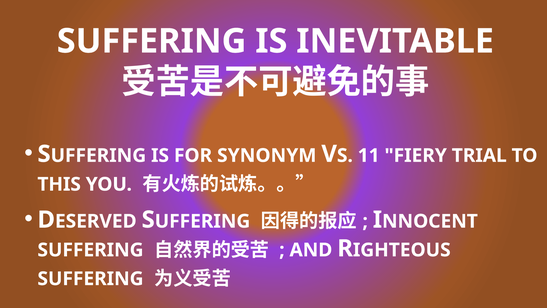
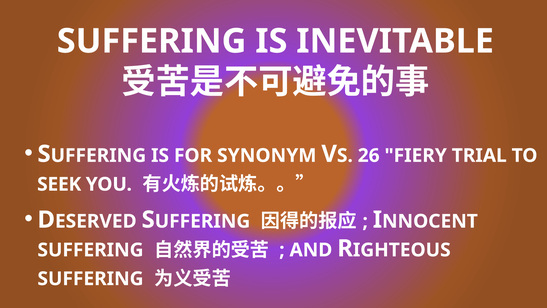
11: 11 -> 26
THIS: THIS -> SEEK
